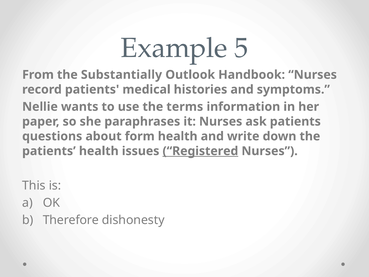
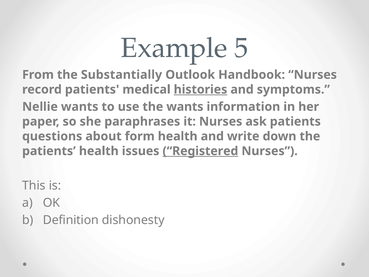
histories underline: none -> present
the terms: terms -> wants
Therefore: Therefore -> Definition
